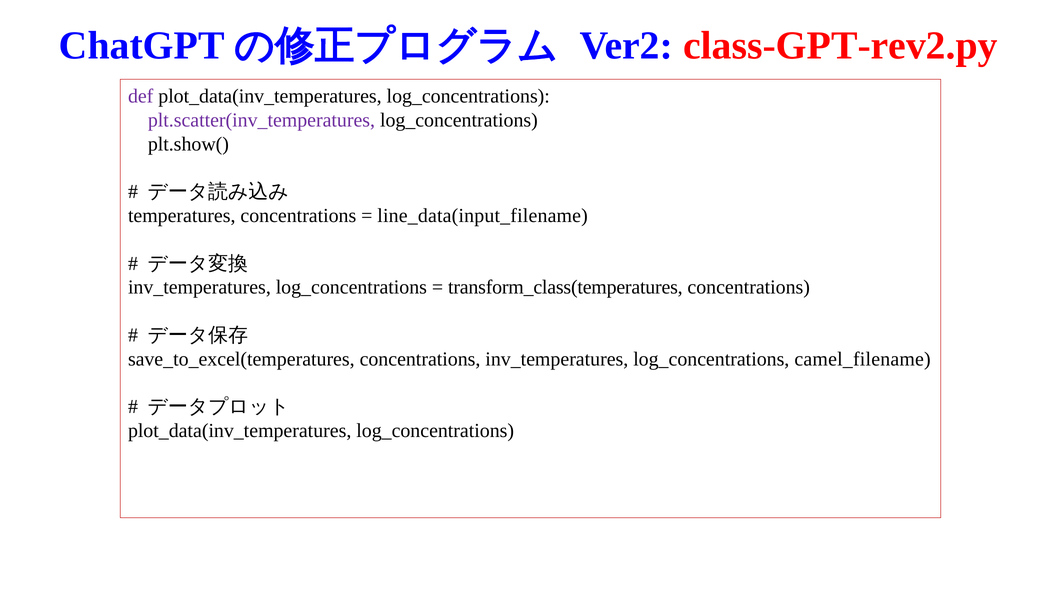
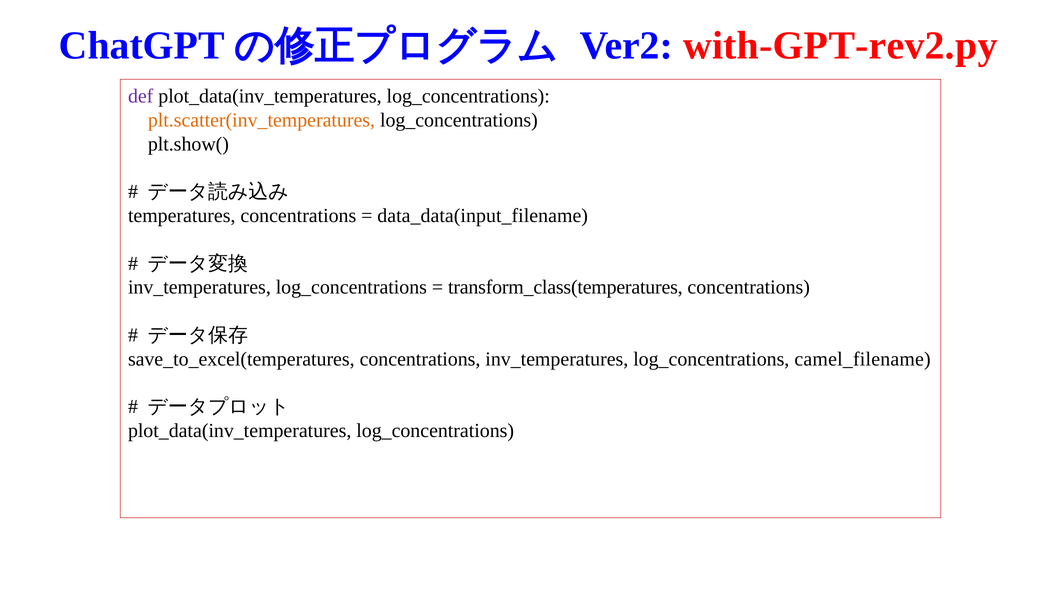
class-GPT-rev2.py: class-GPT-rev2.py -> with-GPT-rev2.py
plt.scatter(inv_temperatures colour: purple -> orange
line_data(input_filename: line_data(input_filename -> data_data(input_filename
